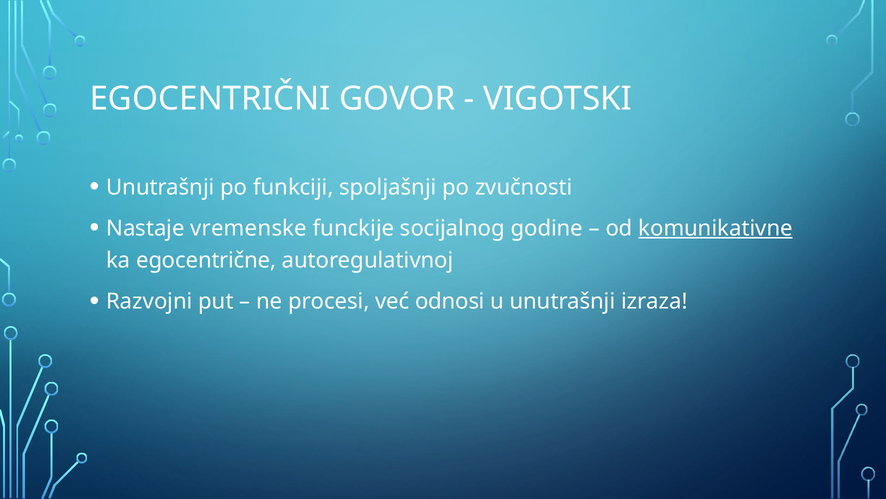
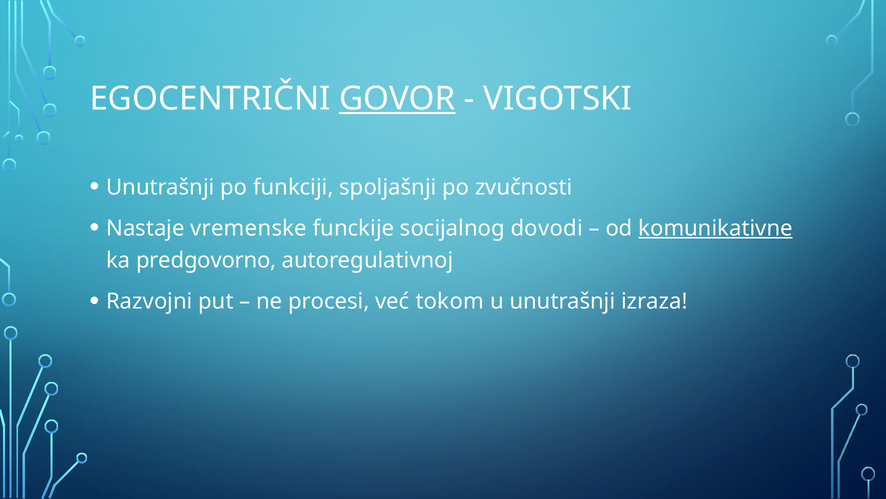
GOVOR underline: none -> present
godine: godine -> dovodi
egocentrične: egocentrične -> predgovorno
odnosi: odnosi -> tokom
